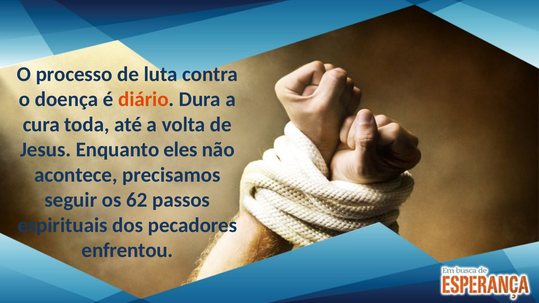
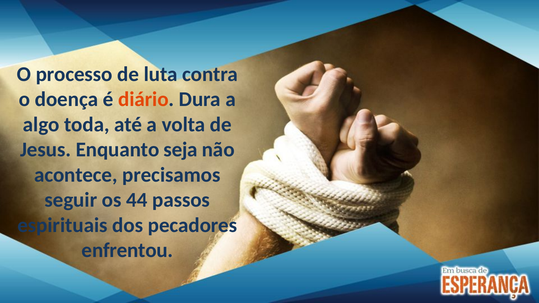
cura: cura -> algo
eles: eles -> seja
62: 62 -> 44
